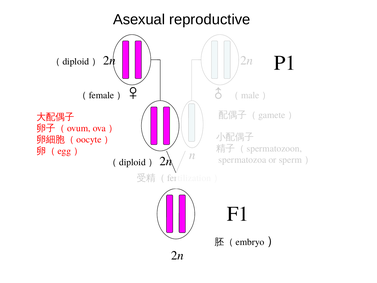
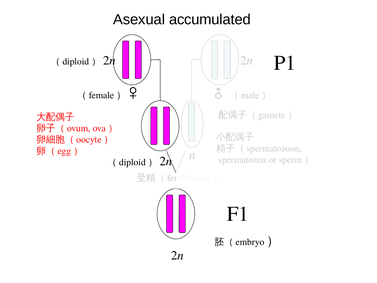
reproductive: reproductive -> accumulated
